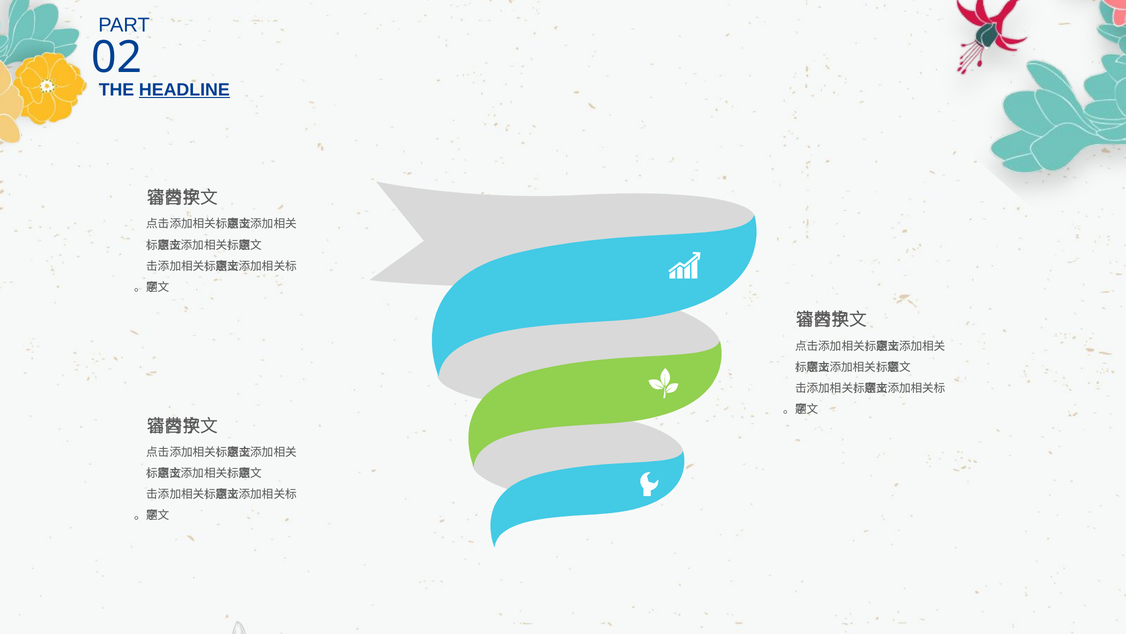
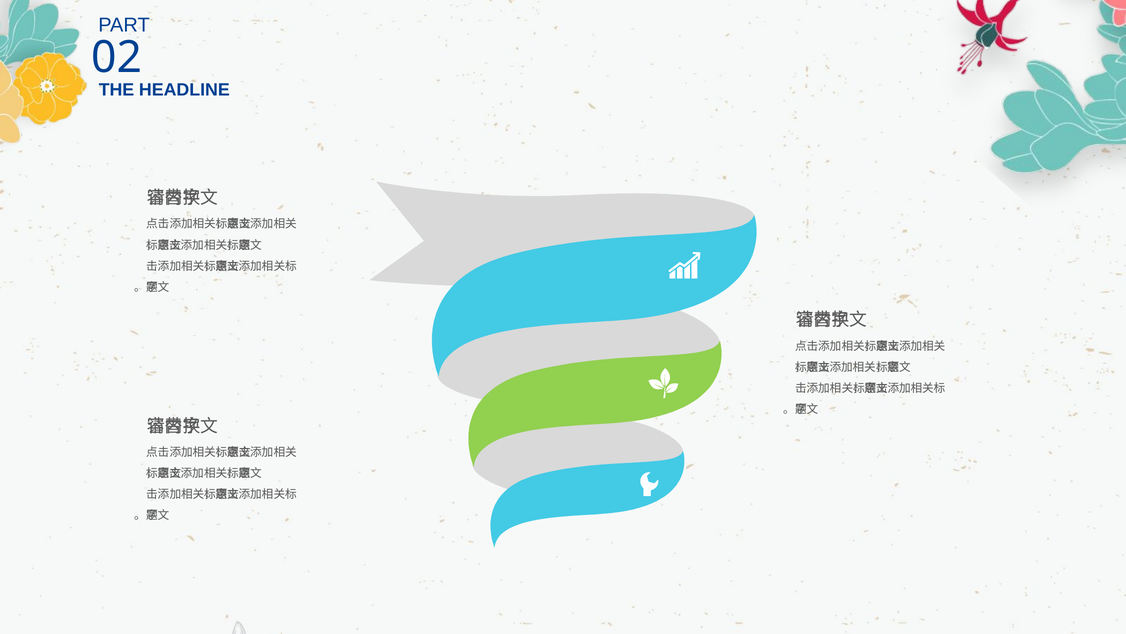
HEADLINE underline: present -> none
